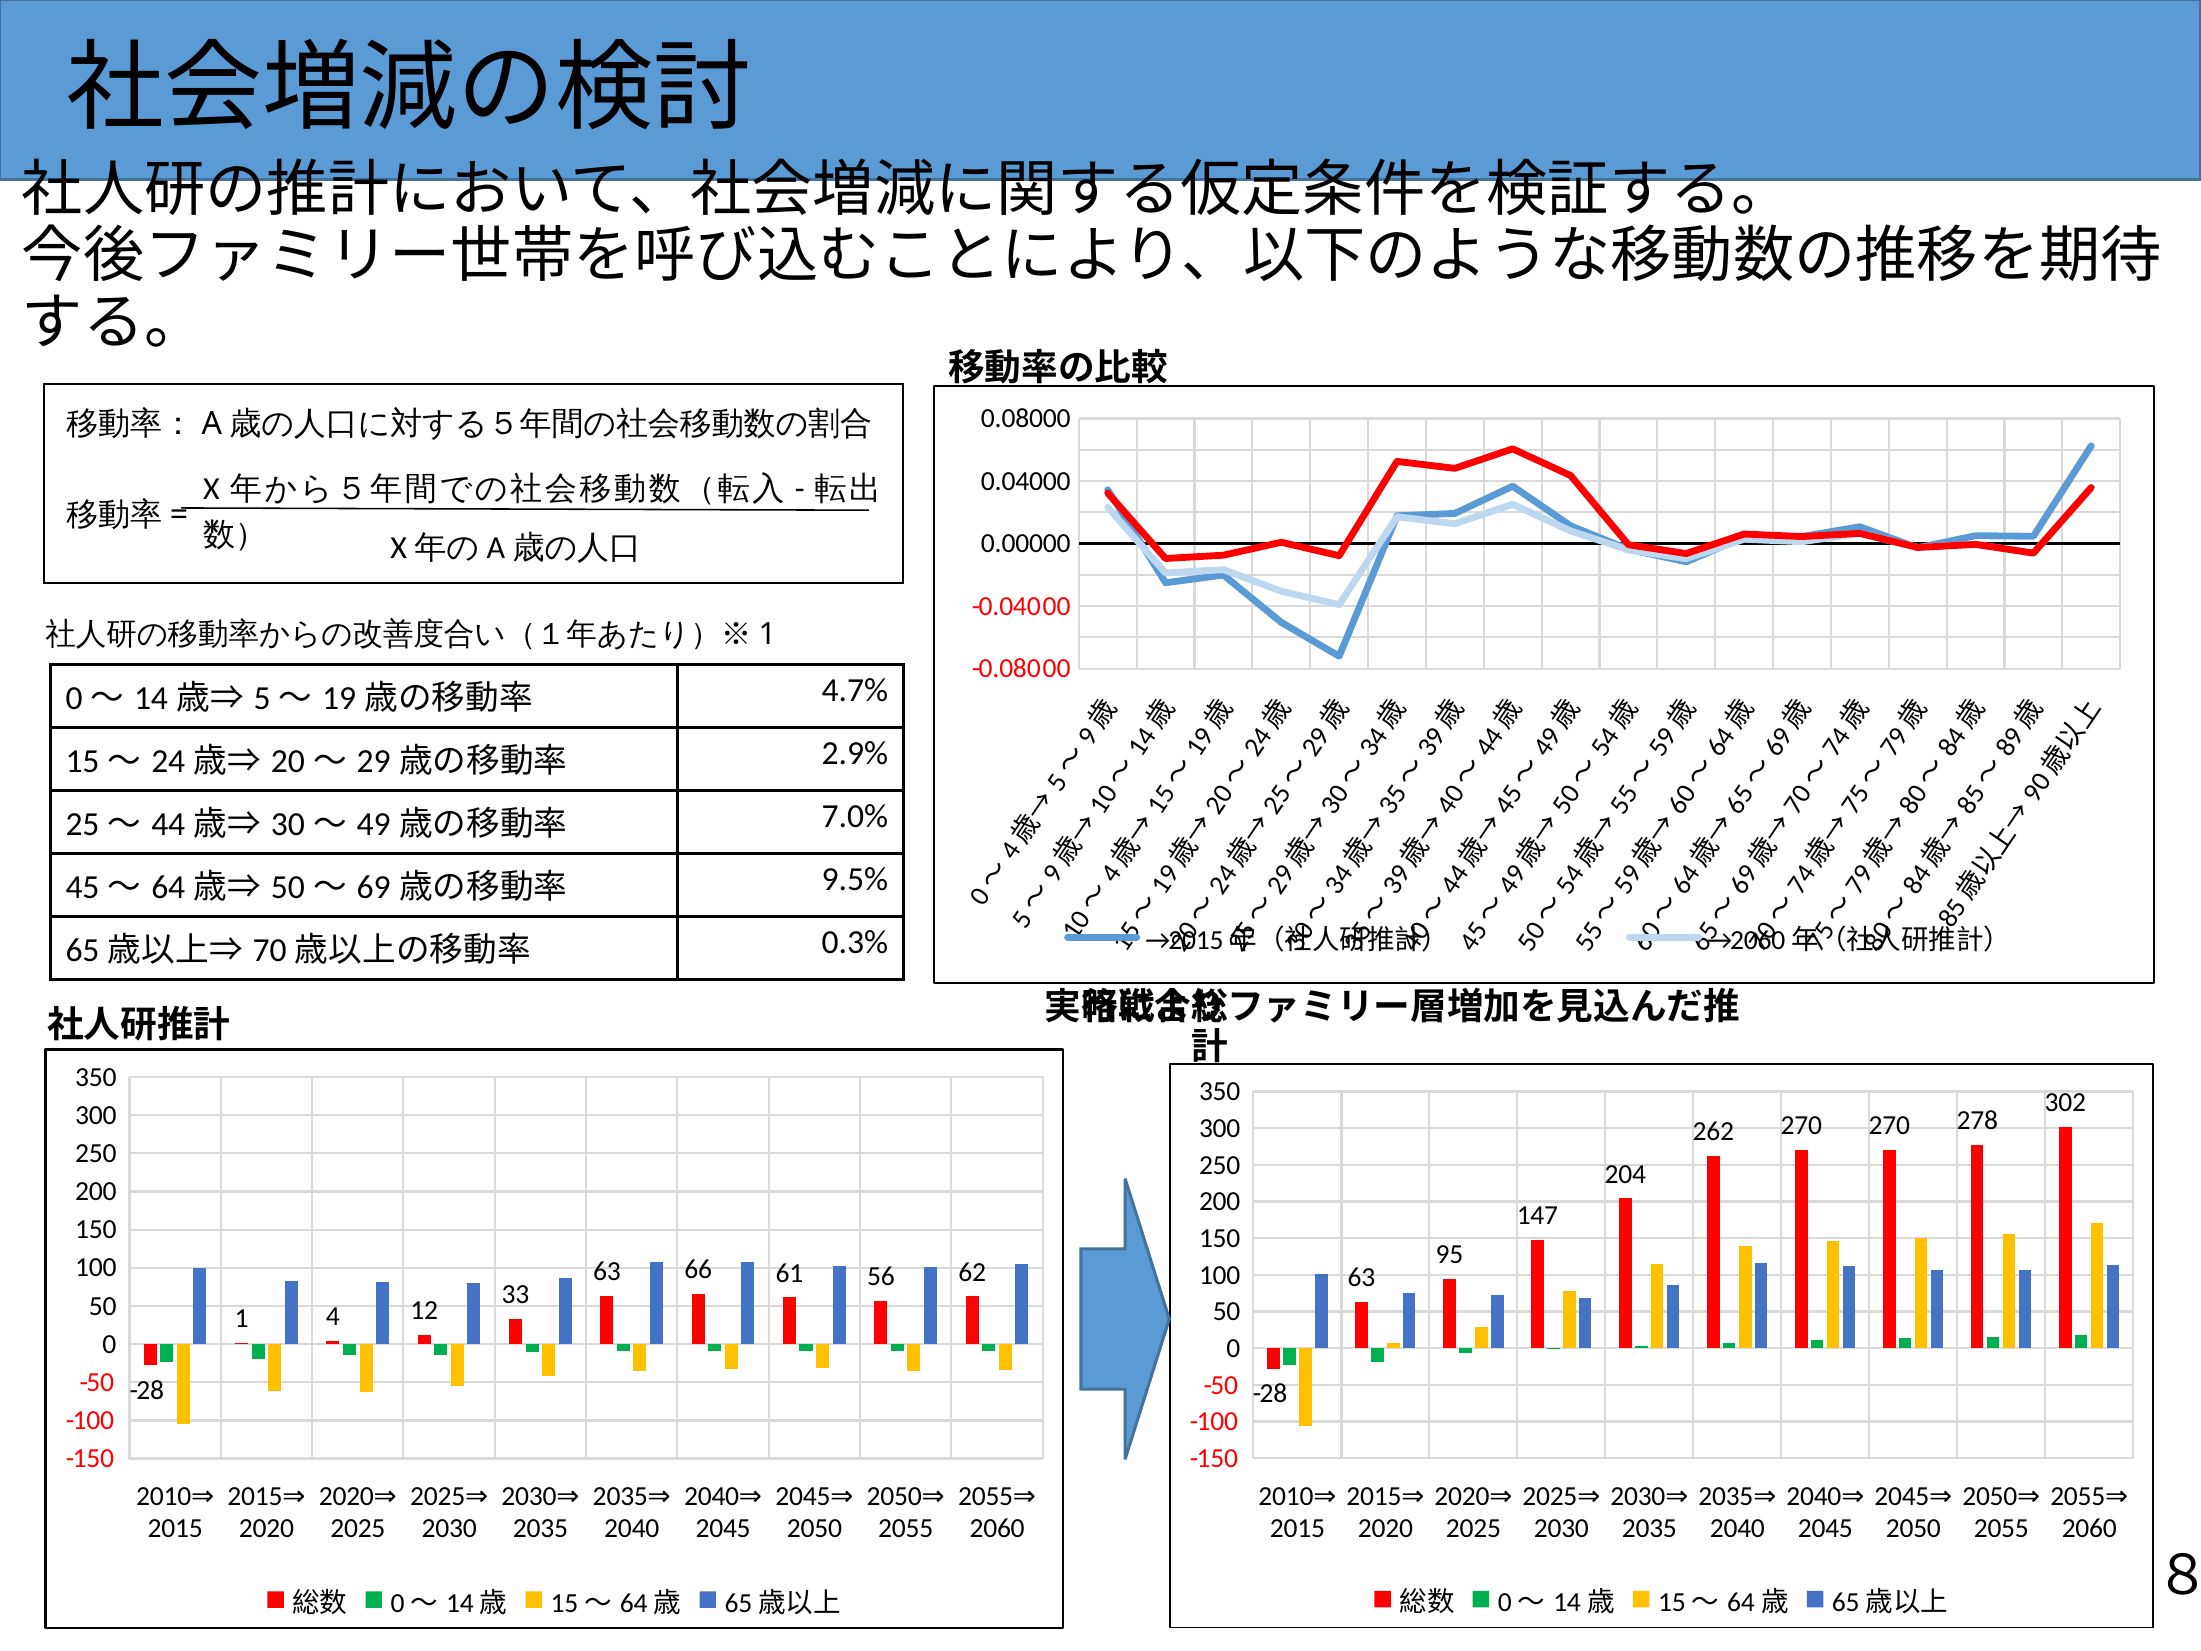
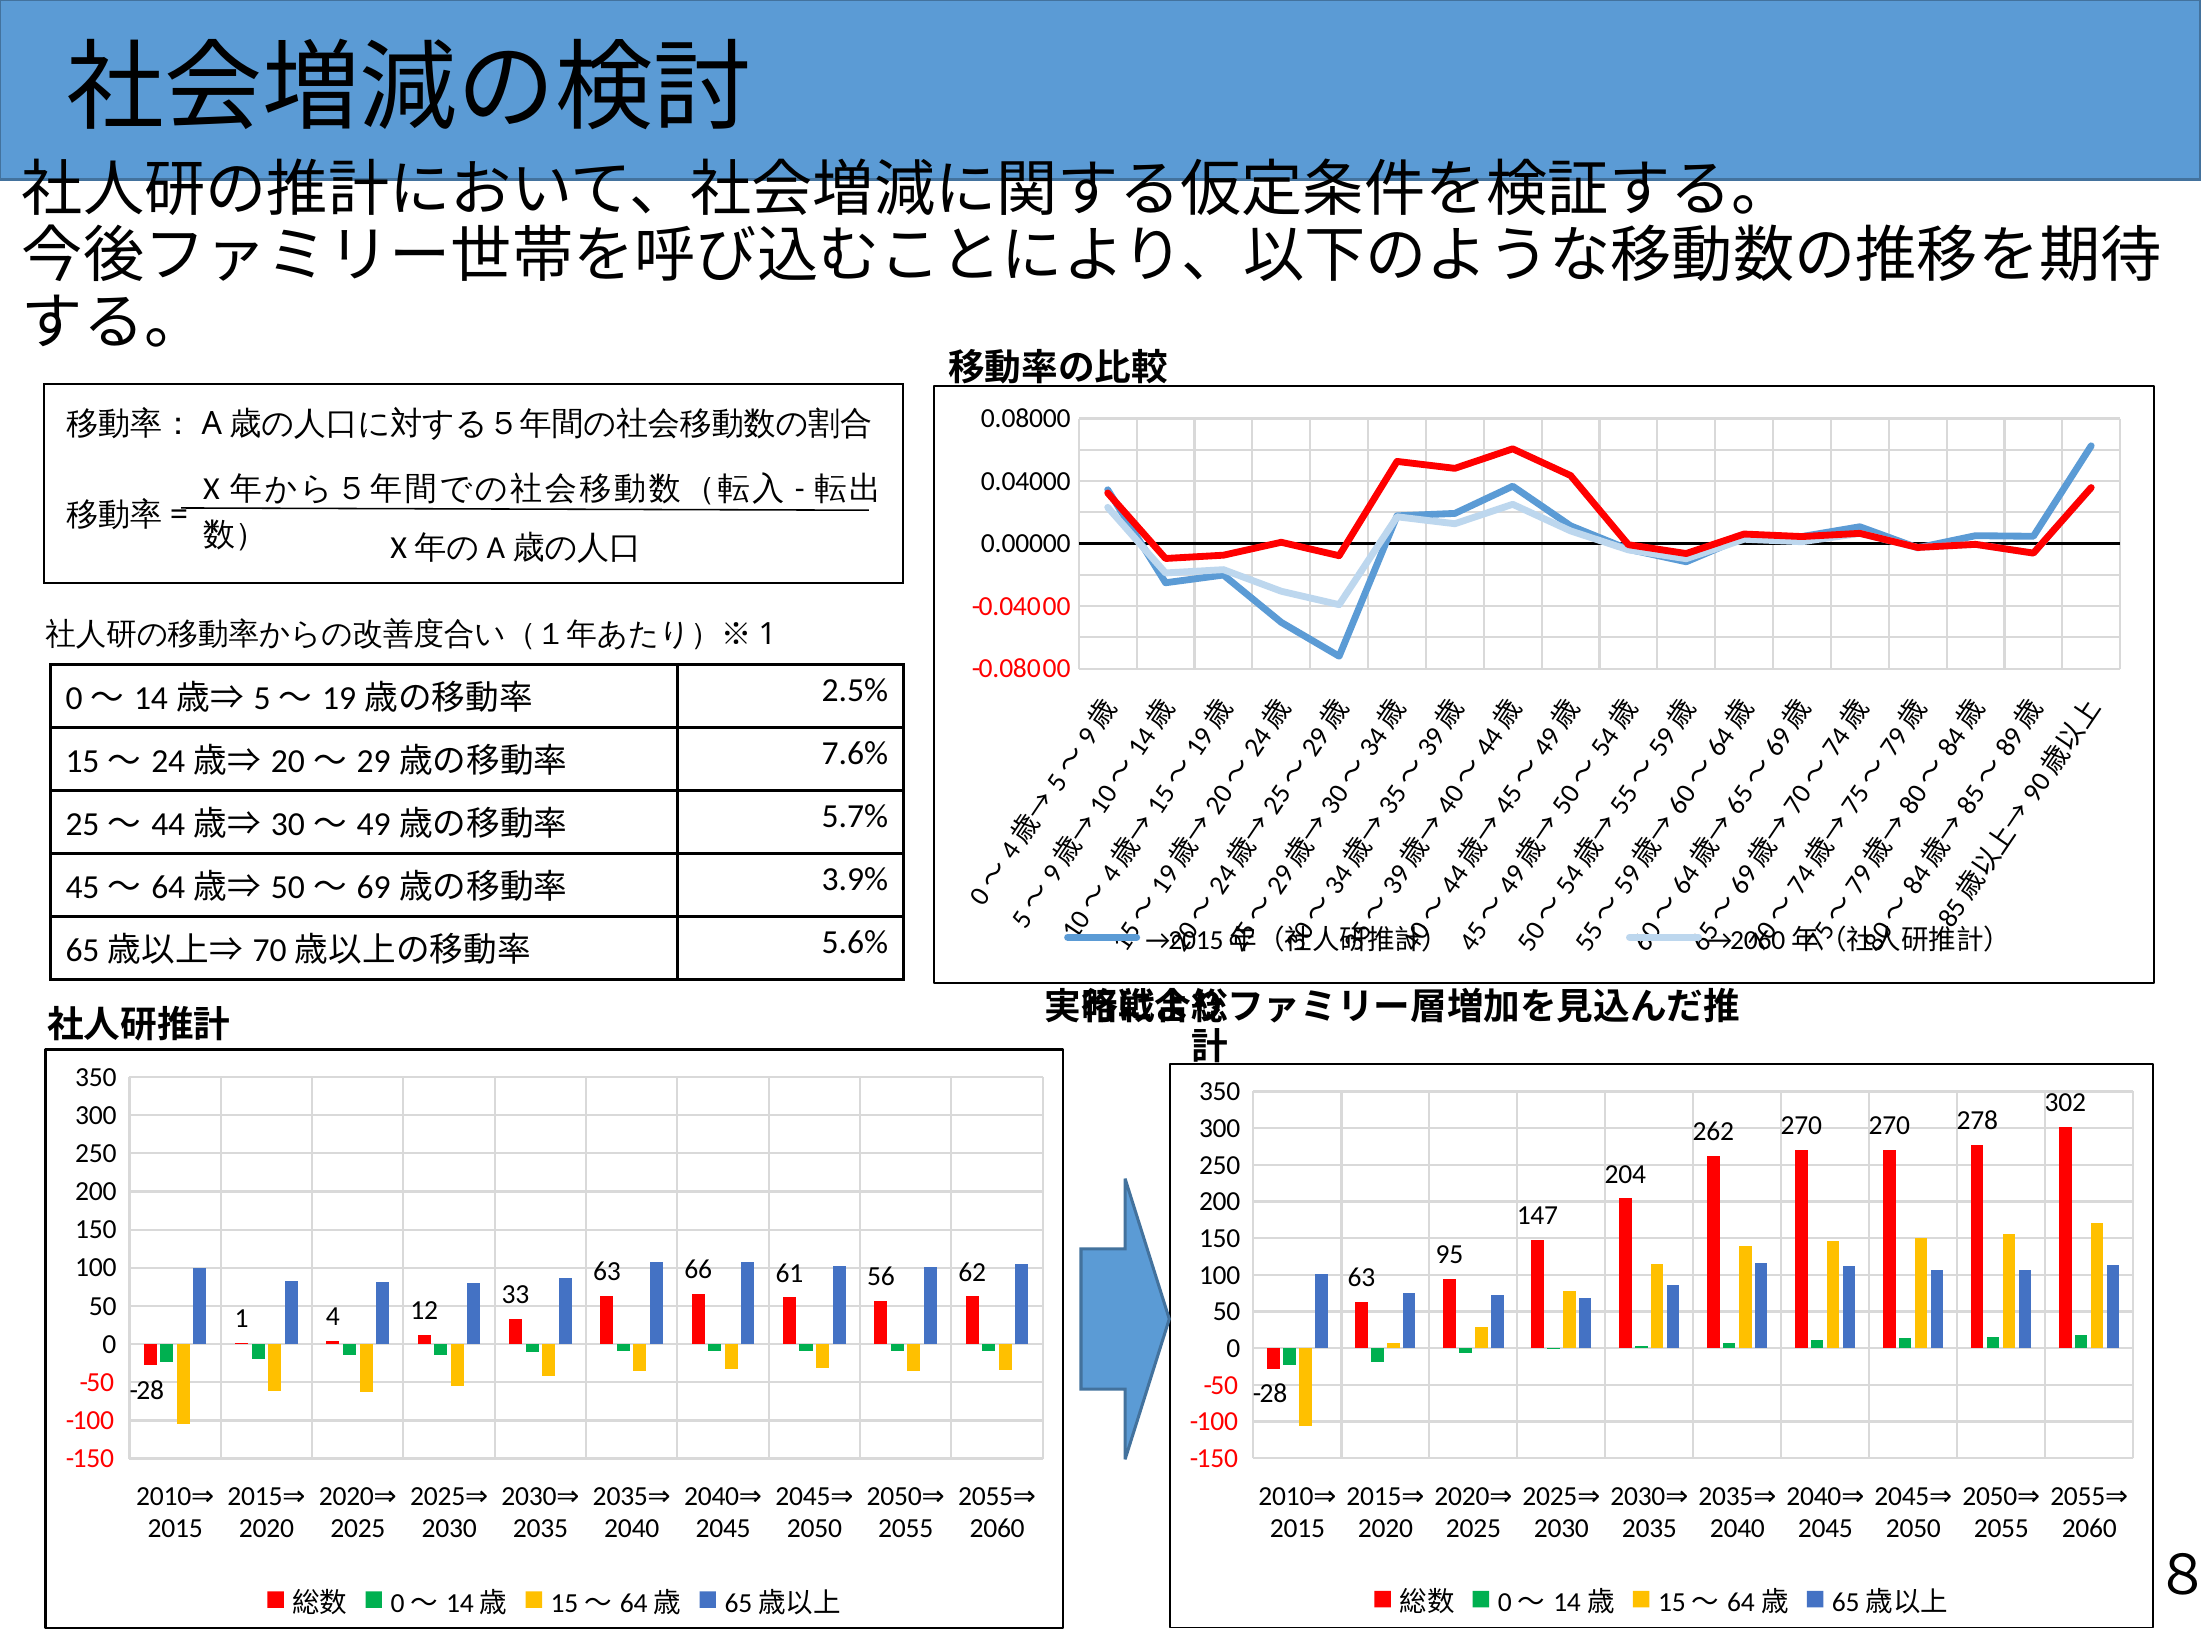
4.7%: 4.7% -> 2.5%
2.9%: 2.9% -> 7.6%
7.0%: 7.0% -> 5.7%
9.5%: 9.5% -> 3.9%
0.3%: 0.3% -> 5.6%
